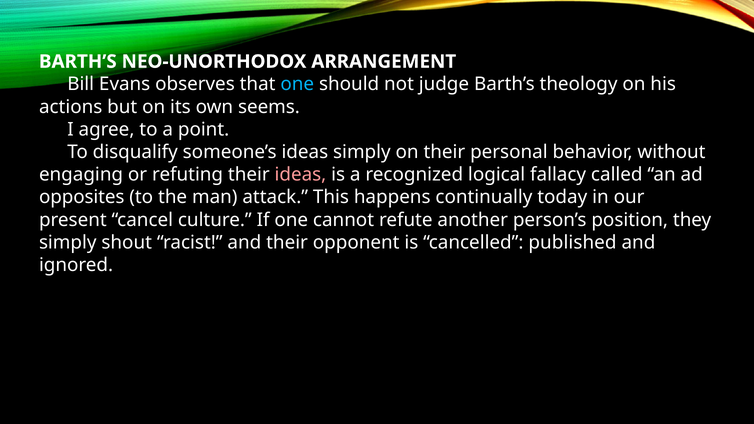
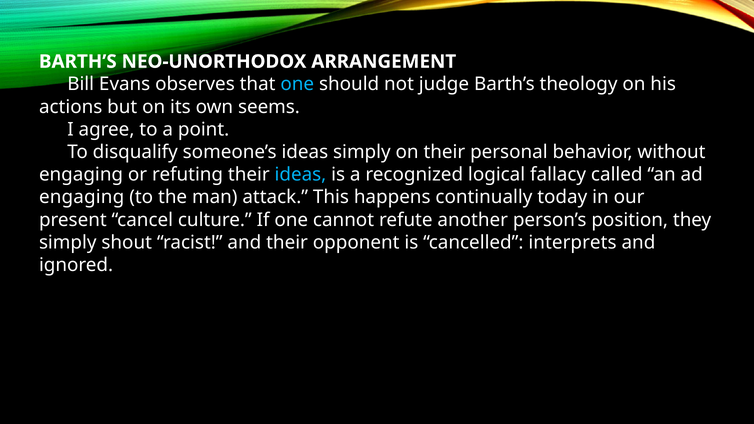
ideas at (300, 175) colour: pink -> light blue
opposites at (82, 197): opposites -> engaging
published: published -> interprets
